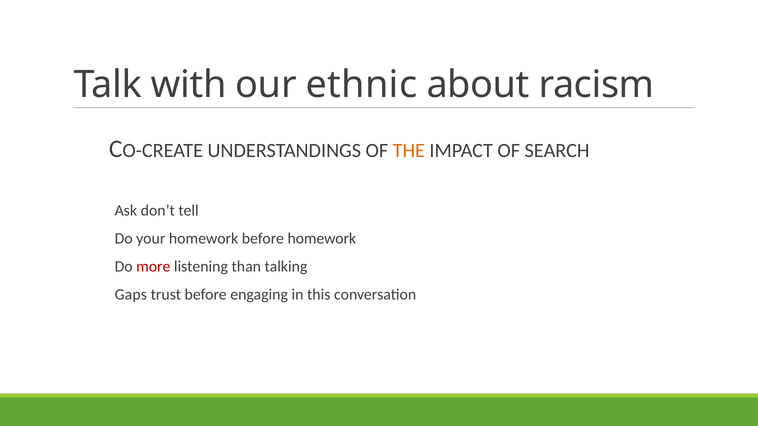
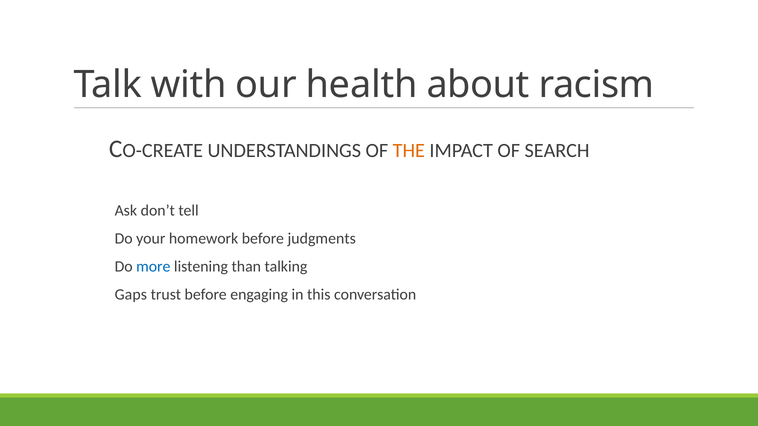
ethnic: ethnic -> health
before homework: homework -> judgments
more colour: red -> blue
